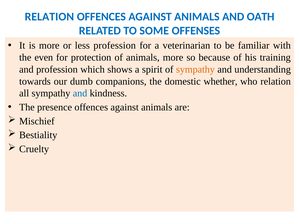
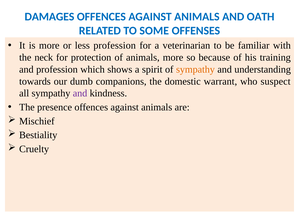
RELATION at (49, 17): RELATION -> DAMAGES
even: even -> neck
whether: whether -> warrant
who relation: relation -> suspect
and at (80, 93) colour: blue -> purple
